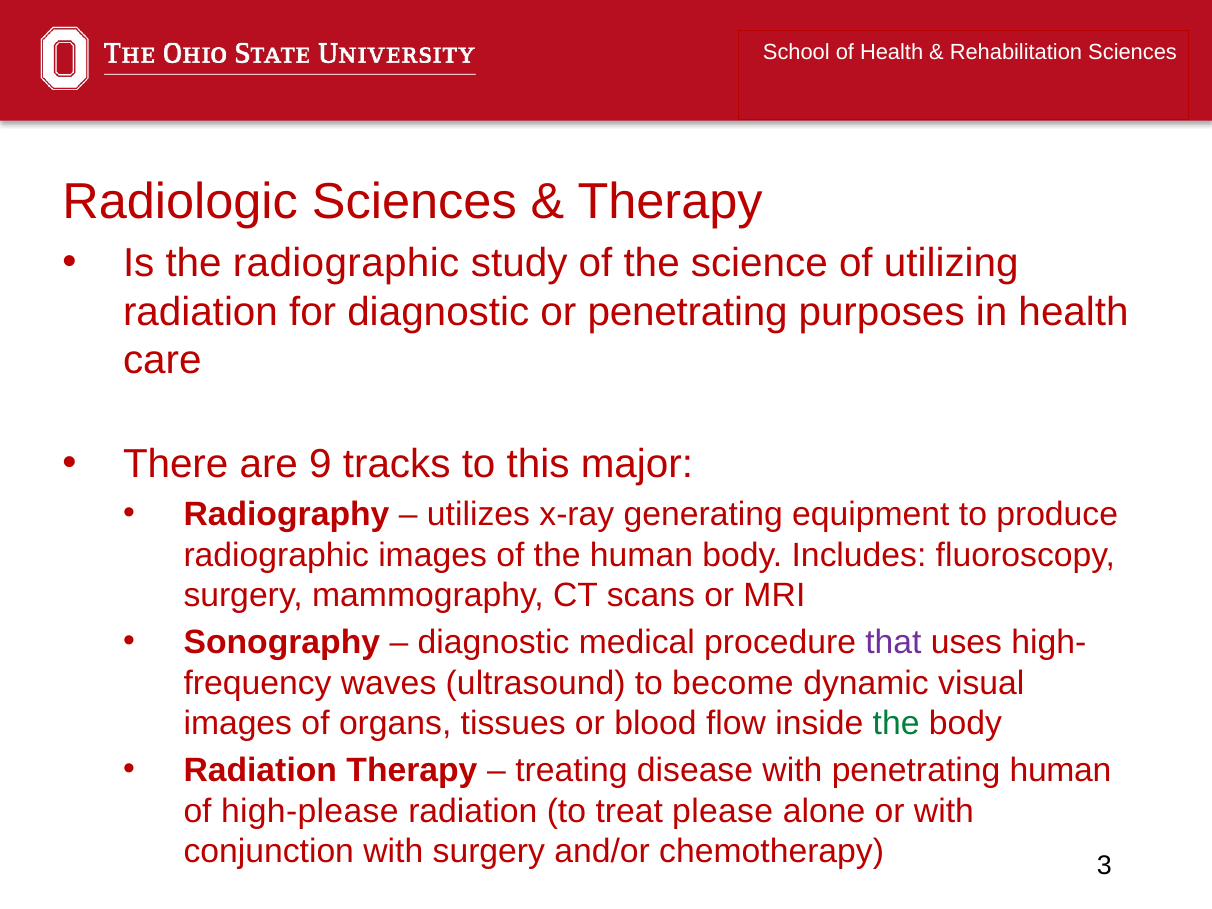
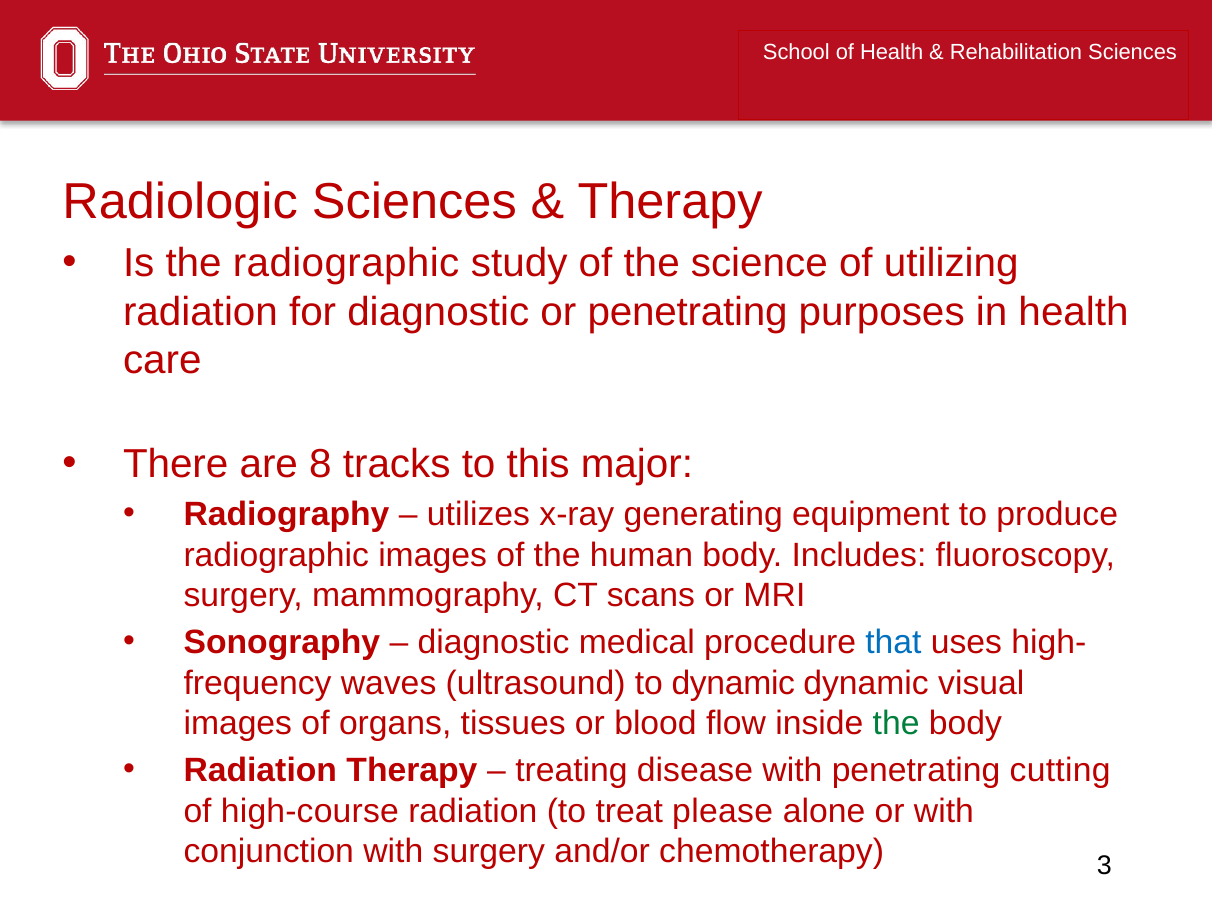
9: 9 -> 8
that colour: purple -> blue
to become: become -> dynamic
penetrating human: human -> cutting
high-please: high-please -> high-course
